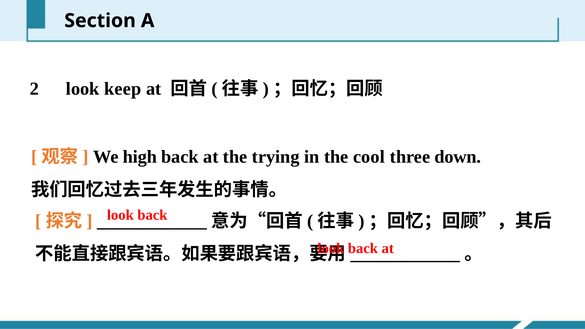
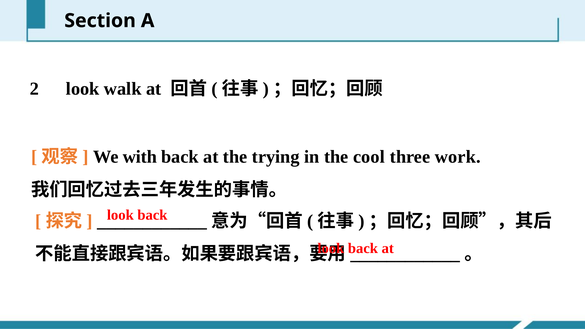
keep: keep -> walk
high: high -> with
down: down -> work
